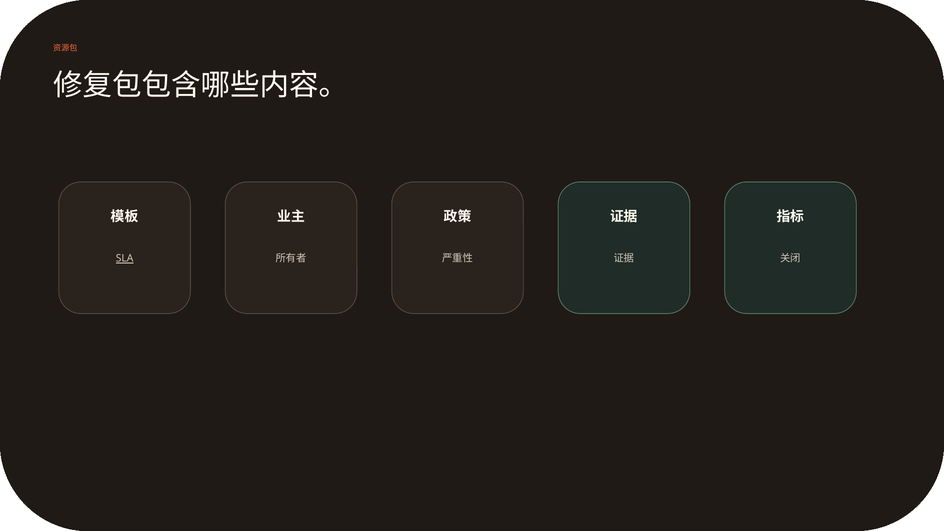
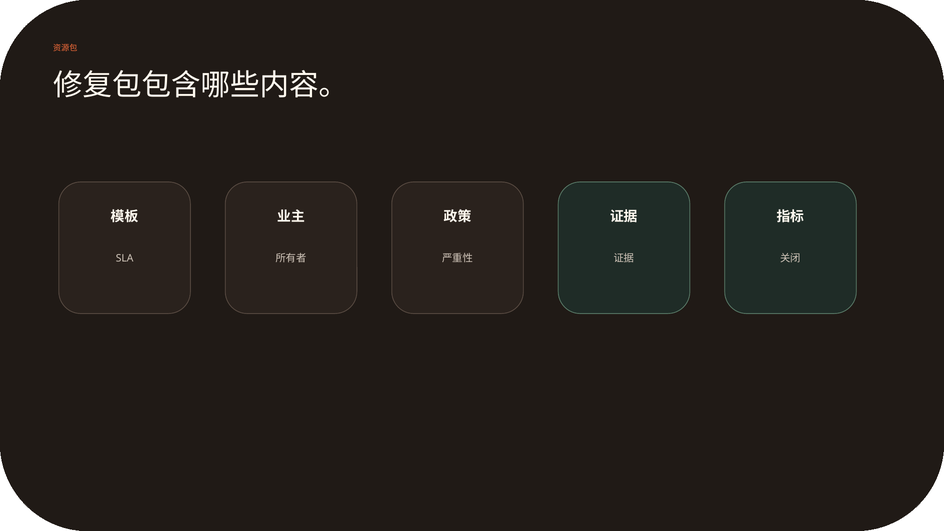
SLA underline: present -> none
